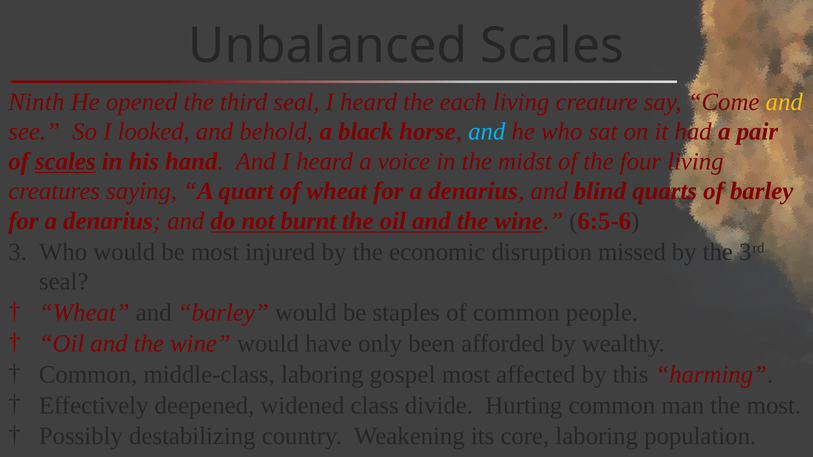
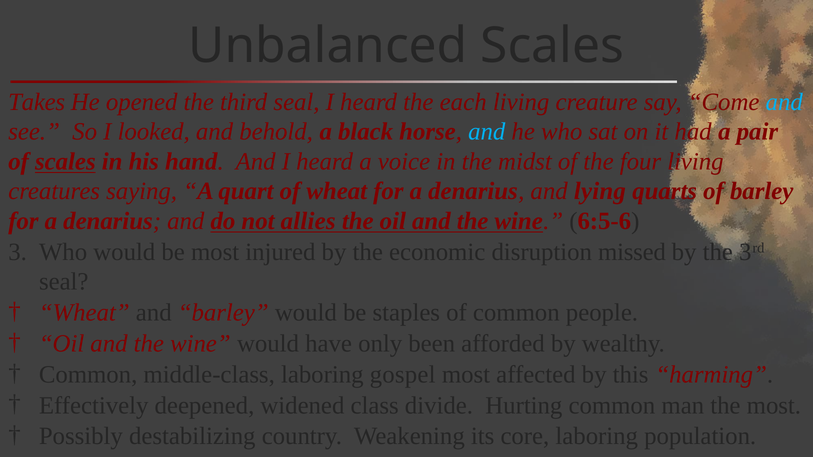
Ninth: Ninth -> Takes
and at (784, 102) colour: yellow -> light blue
blind: blind -> lying
burnt: burnt -> allies
